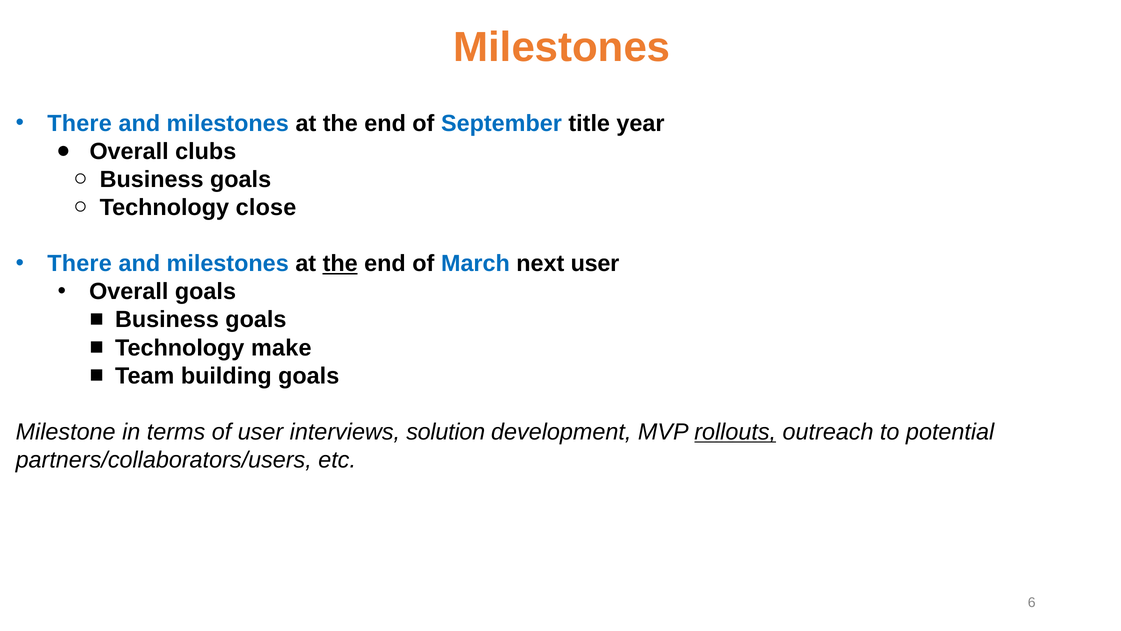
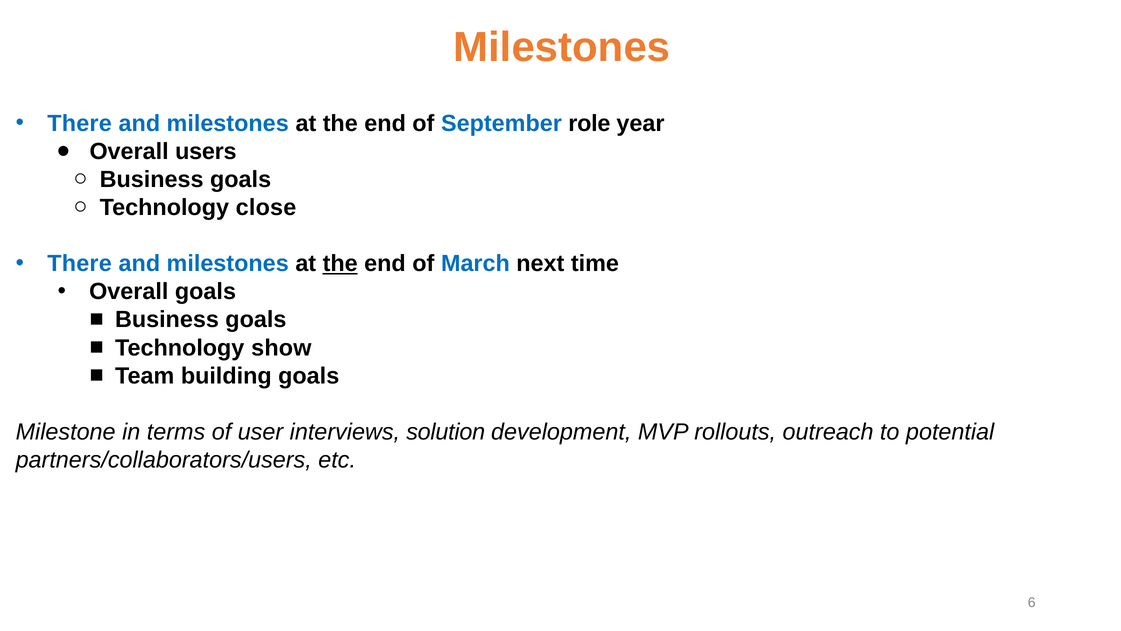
title: title -> role
clubs: clubs -> users
next user: user -> time
make: make -> show
rollouts underline: present -> none
